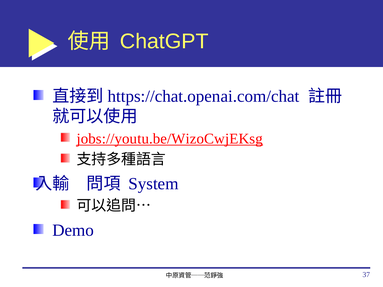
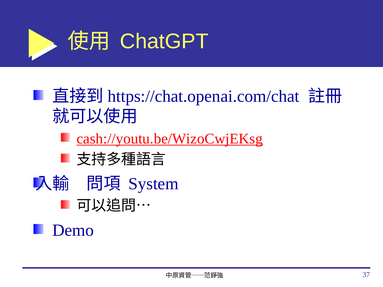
jobs://youtu.be/WizoCwjEKsg: jobs://youtu.be/WizoCwjEKsg -> cash://youtu.be/WizoCwjEKsg
